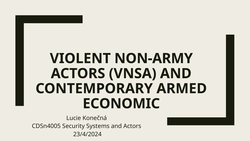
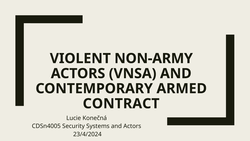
ECONOMIC: ECONOMIC -> CONTRACT
